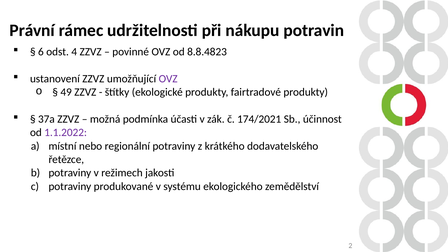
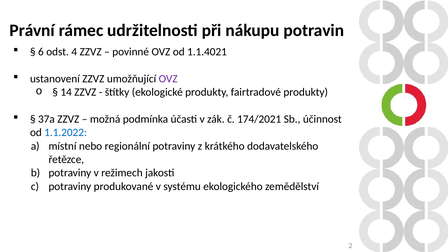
8.8.4823: 8.8.4823 -> 1.1.4021
49: 49 -> 14
1.1.2022 colour: purple -> blue
